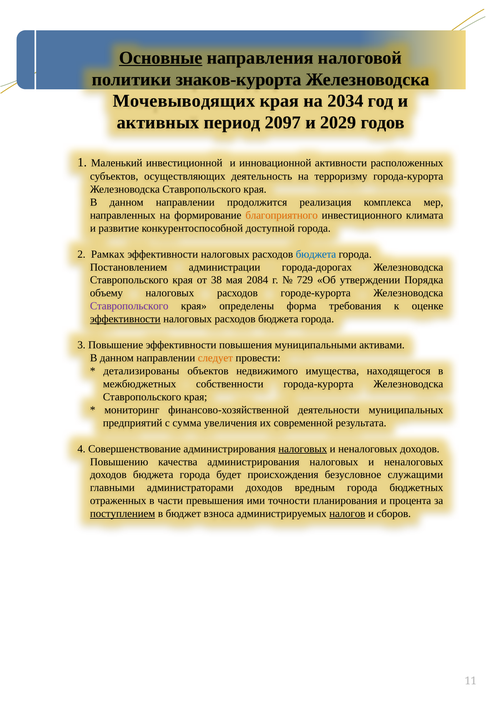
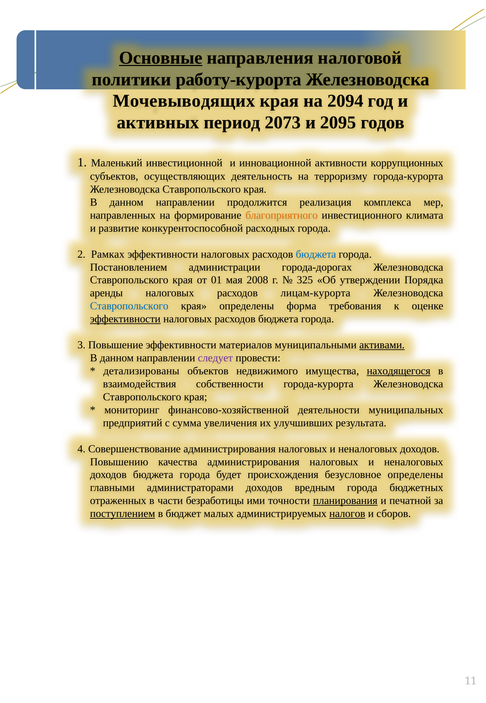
знаков-курорта: знаков-курорта -> работу-курорта
2034: 2034 -> 2094
2097: 2097 -> 2073
2029: 2029 -> 2095
расположенных: расположенных -> коррупционных
доступной: доступной -> расходных
38: 38 -> 01
2084: 2084 -> 2008
729: 729 -> 325
объему: объему -> аренды
городе-курорта: городе-курорта -> лицам-курорта
Ставропольского at (129, 306) colour: purple -> blue
повышения: повышения -> материалов
активами underline: none -> present
следует colour: orange -> purple
находящегося underline: none -> present
межбюджетных: межбюджетных -> взаимодействия
современной: современной -> улучшивших
налоговых at (303, 448) underline: present -> none
безусловное служащими: служащими -> определены
превышения: превышения -> безработицы
планирования underline: none -> present
процента: процента -> печатной
взноса: взноса -> малых
